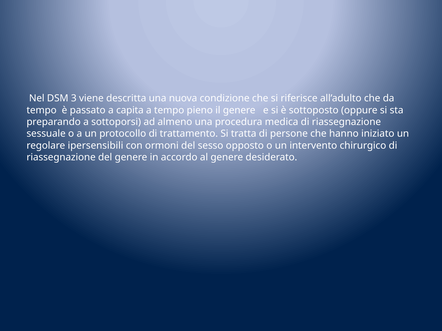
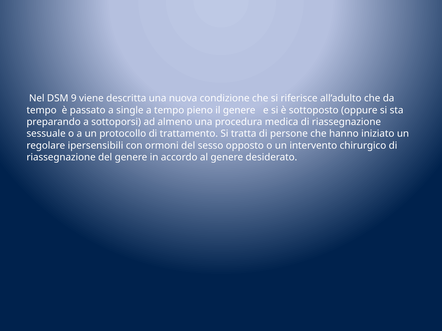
3: 3 -> 9
capita: capita -> single
